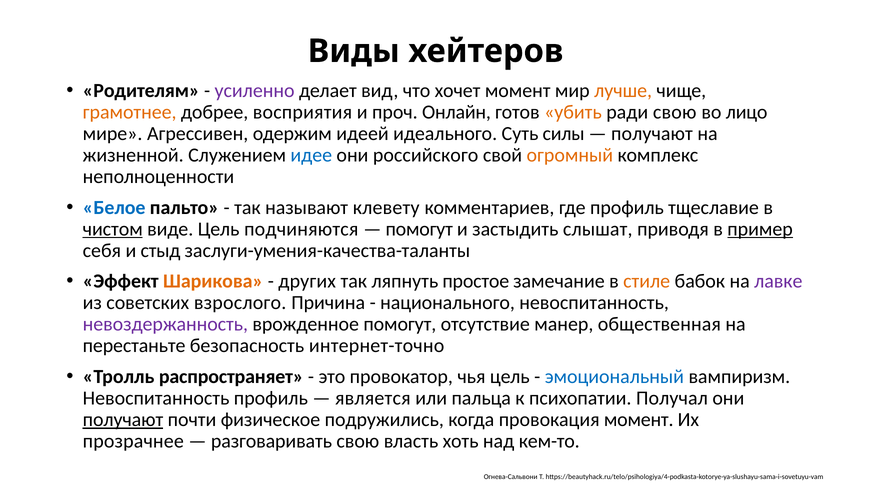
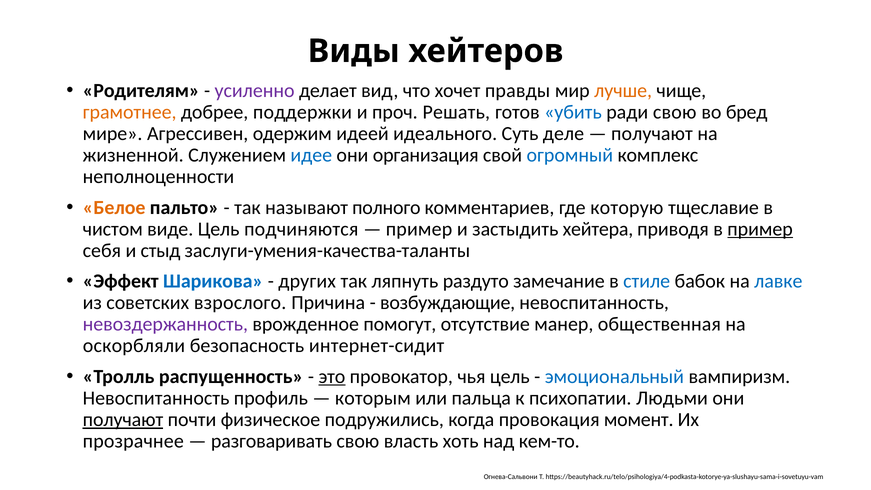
хочет момент: момент -> правды
восприятия: восприятия -> поддержки
Онлайн: Онлайн -> Решать
убить colour: orange -> blue
лицо: лицо -> бред
силы: силы -> деле
российского: российского -> организация
огромный colour: orange -> blue
Белое colour: blue -> orange
клевету: клевету -> полного
где профиль: профиль -> которую
чистом underline: present -> none
помогут at (419, 229): помогут -> пример
слышат: слышат -> хейтера
Шарикова colour: orange -> blue
простое: простое -> раздуто
стиле colour: orange -> blue
лавке colour: purple -> blue
национального: национального -> возбуждающие
перестаньте: перестаньте -> оскорбляли
интернет-точно: интернет-точно -> интернет-сидит
распространяет: распространяет -> распущенность
это underline: none -> present
является: является -> которым
Получал: Получал -> Людьми
